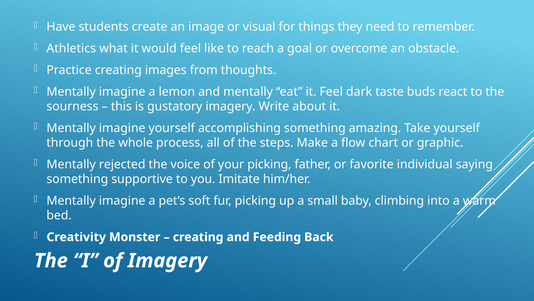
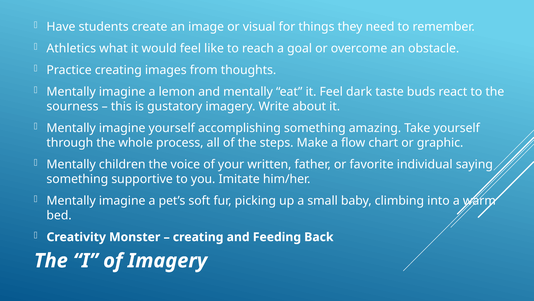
rejected: rejected -> children
your picking: picking -> written
